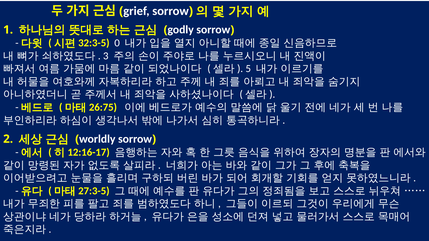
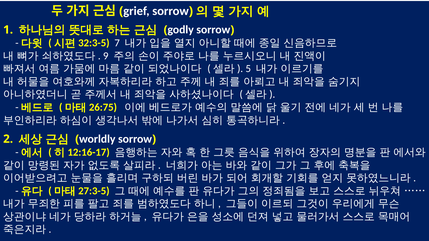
0: 0 -> 7
3: 3 -> 9
